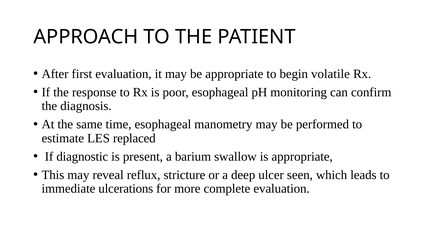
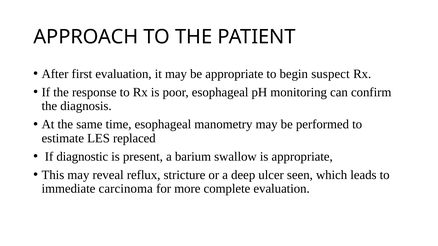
volatile: volatile -> suspect
ulcerations: ulcerations -> carcinoma
